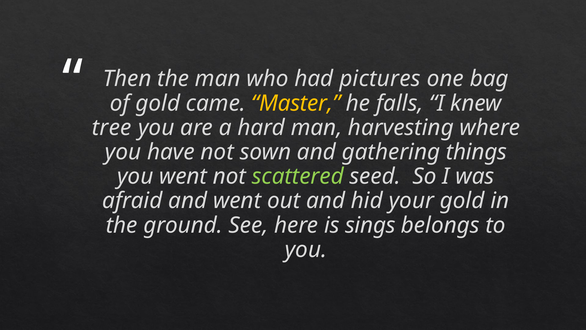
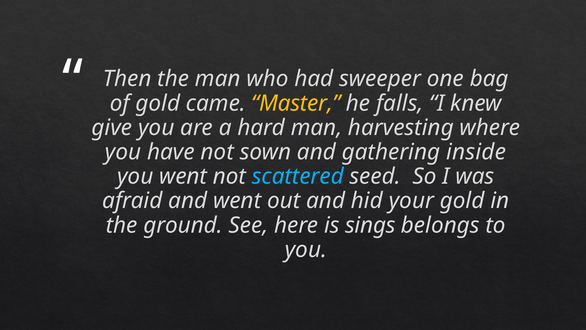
pictures: pictures -> sweeper
tree: tree -> give
things: things -> inside
scattered colour: light green -> light blue
